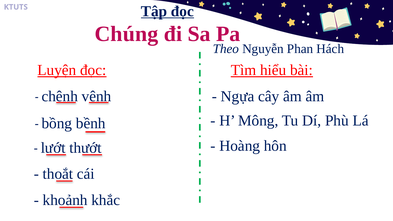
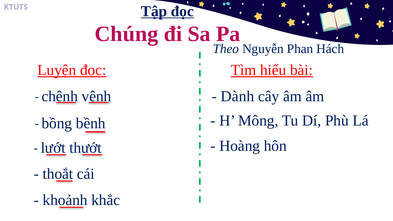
Ngựa: Ngựa -> Dành
